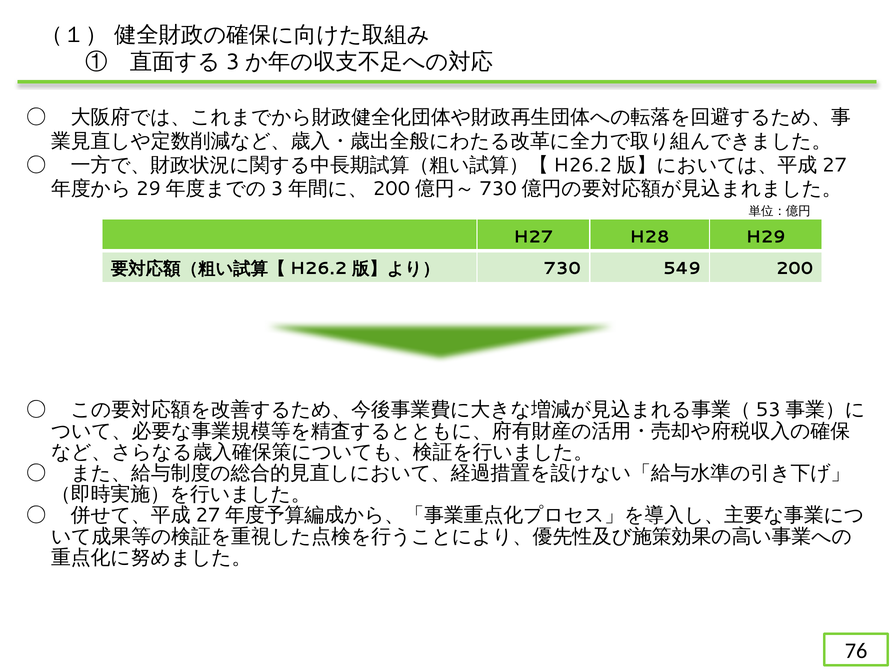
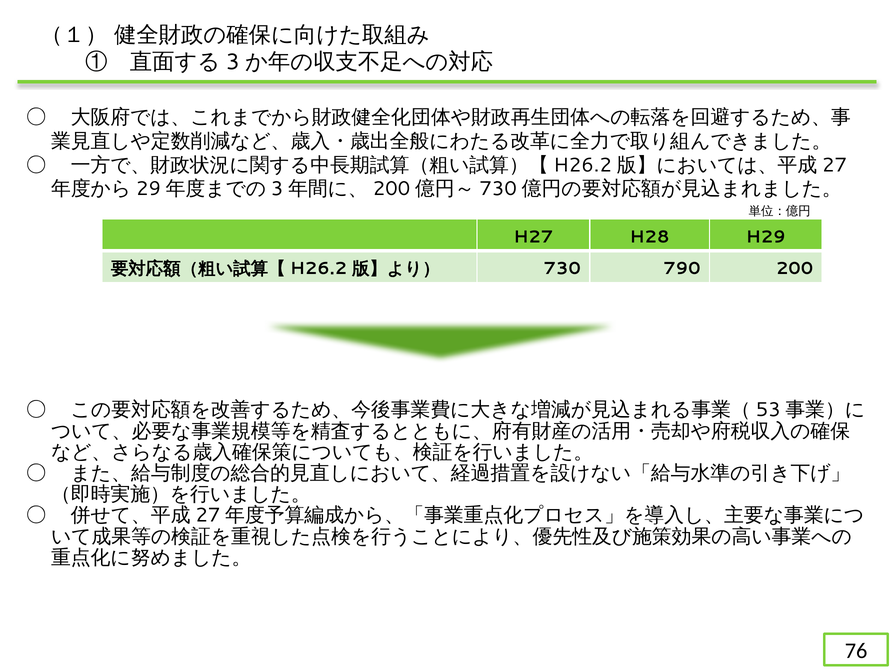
549: 549 -> 790
